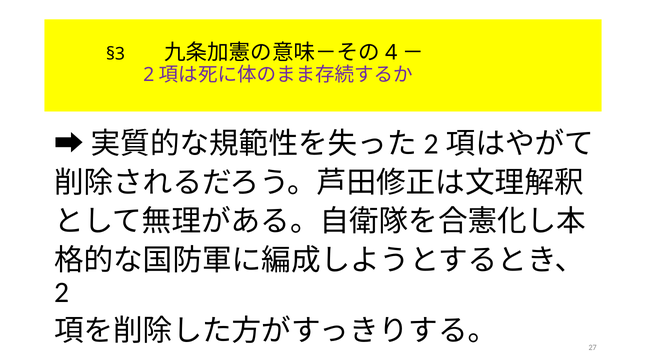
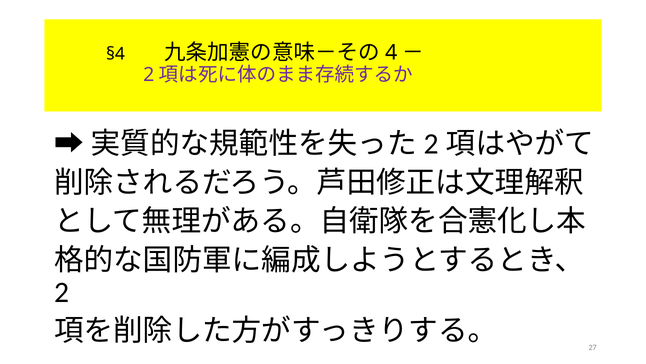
§3: §3 -> §4
